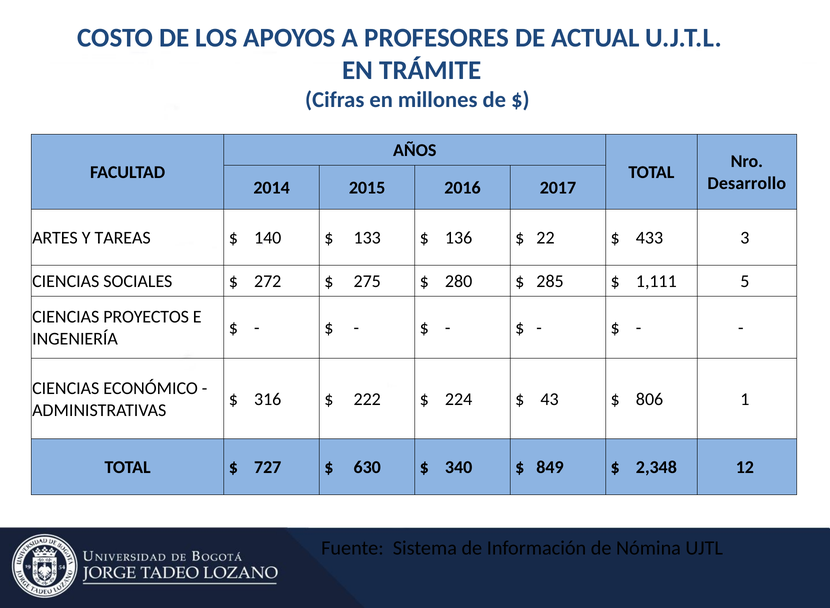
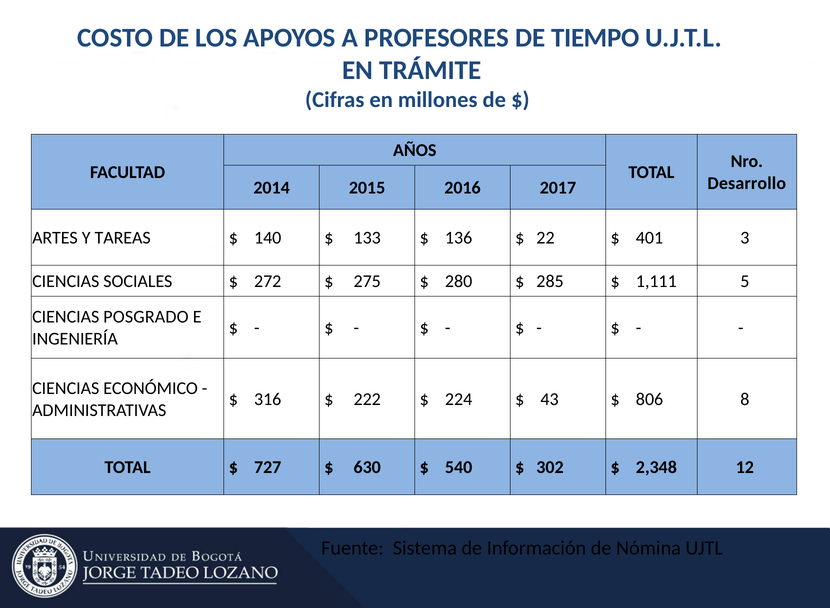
ACTUAL: ACTUAL -> TIEMPO
433: 433 -> 401
PROYECTOS: PROYECTOS -> POSGRADO
1: 1 -> 8
340: 340 -> 540
849: 849 -> 302
